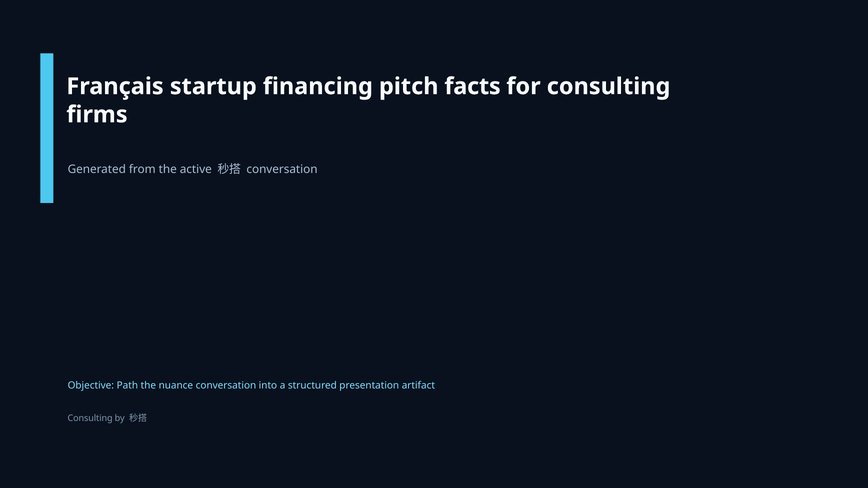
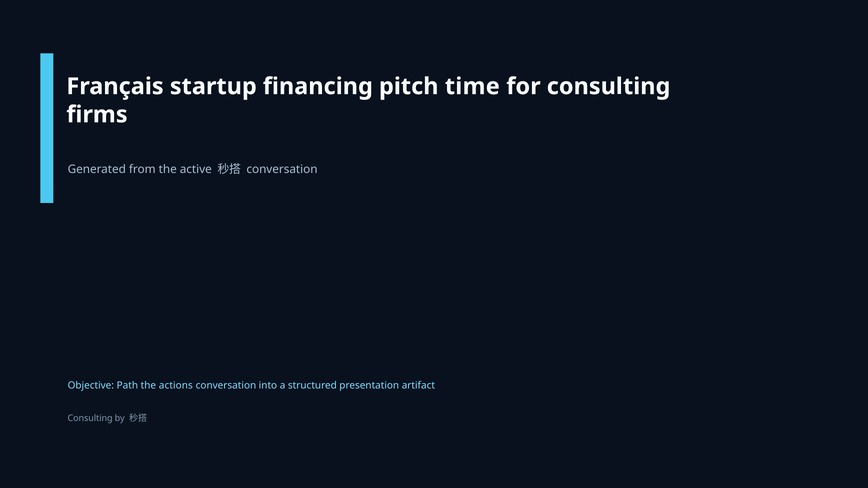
facts: facts -> time
nuance: nuance -> actions
